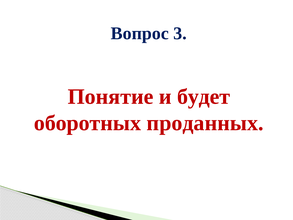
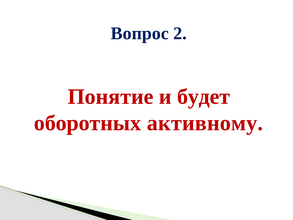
3: 3 -> 2
проданных: проданных -> активному
